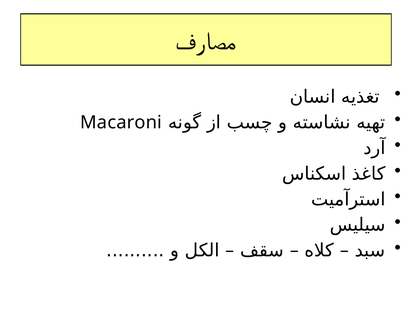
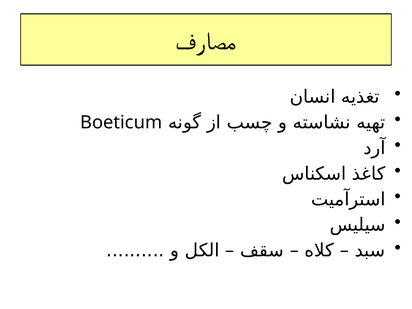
Macaroni: Macaroni -> Boeticum
